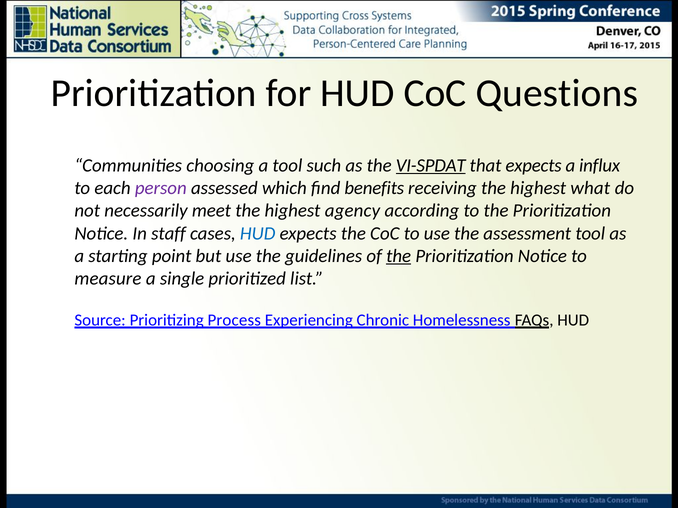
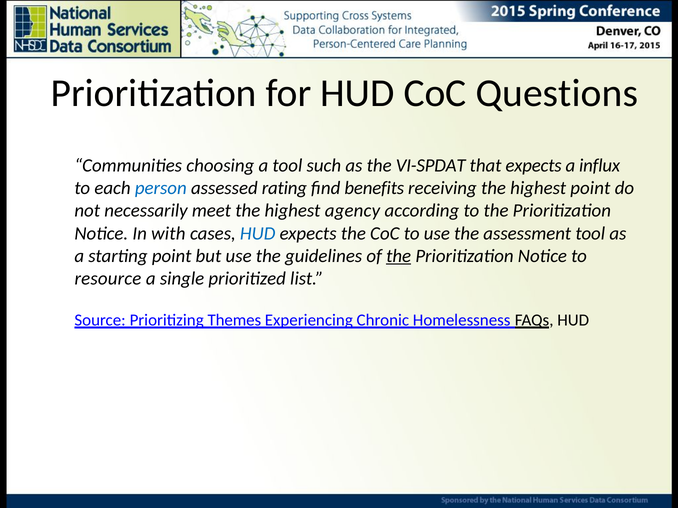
VI-SPDAT underline: present -> none
person colour: purple -> blue
which: which -> rating
highest what: what -> point
staff: staff -> with
measure: measure -> resource
Process: Process -> Themes
